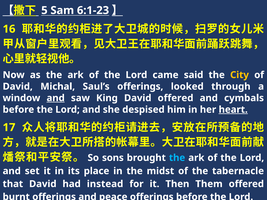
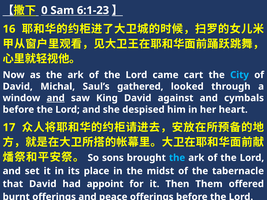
5: 5 -> 0
said: said -> cart
City colour: yellow -> light blue
Saul’s offerings: offerings -> gathered
David offered: offered -> against
heart underline: present -> none
instead: instead -> appoint
